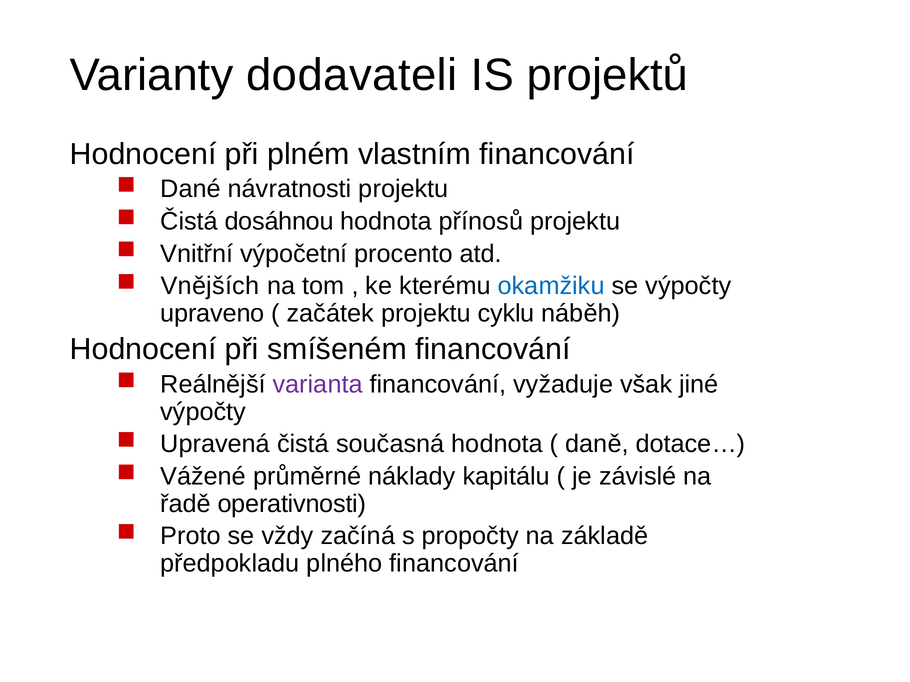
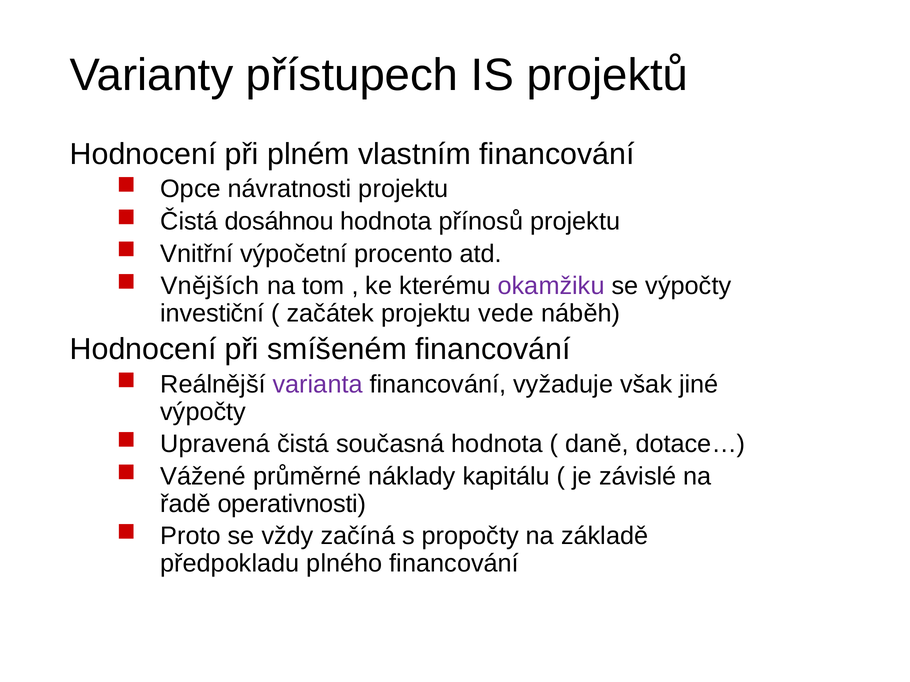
dodavateli: dodavateli -> přístupech
Dané: Dané -> Opce
okamžiku colour: blue -> purple
upraveno: upraveno -> investiční
cyklu: cyklu -> vede
